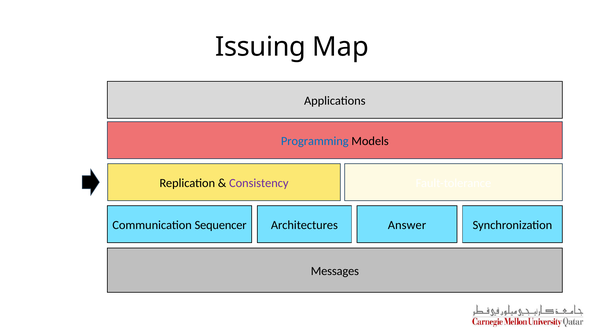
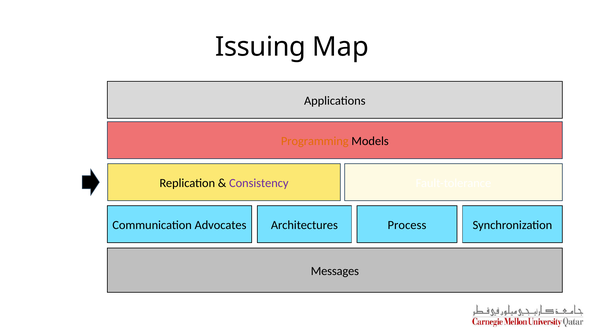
Programming colour: blue -> orange
Sequencer: Sequencer -> Advocates
Answer: Answer -> Process
